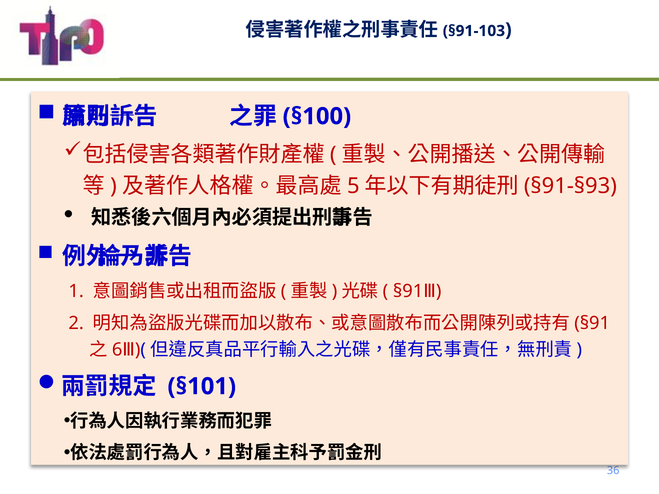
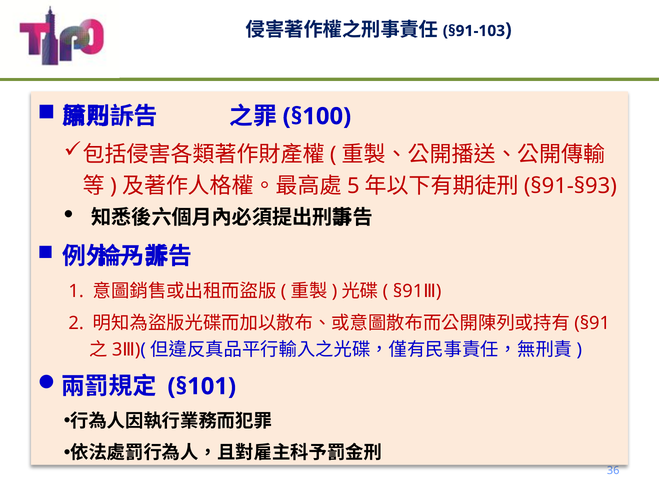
6: 6 -> 3
